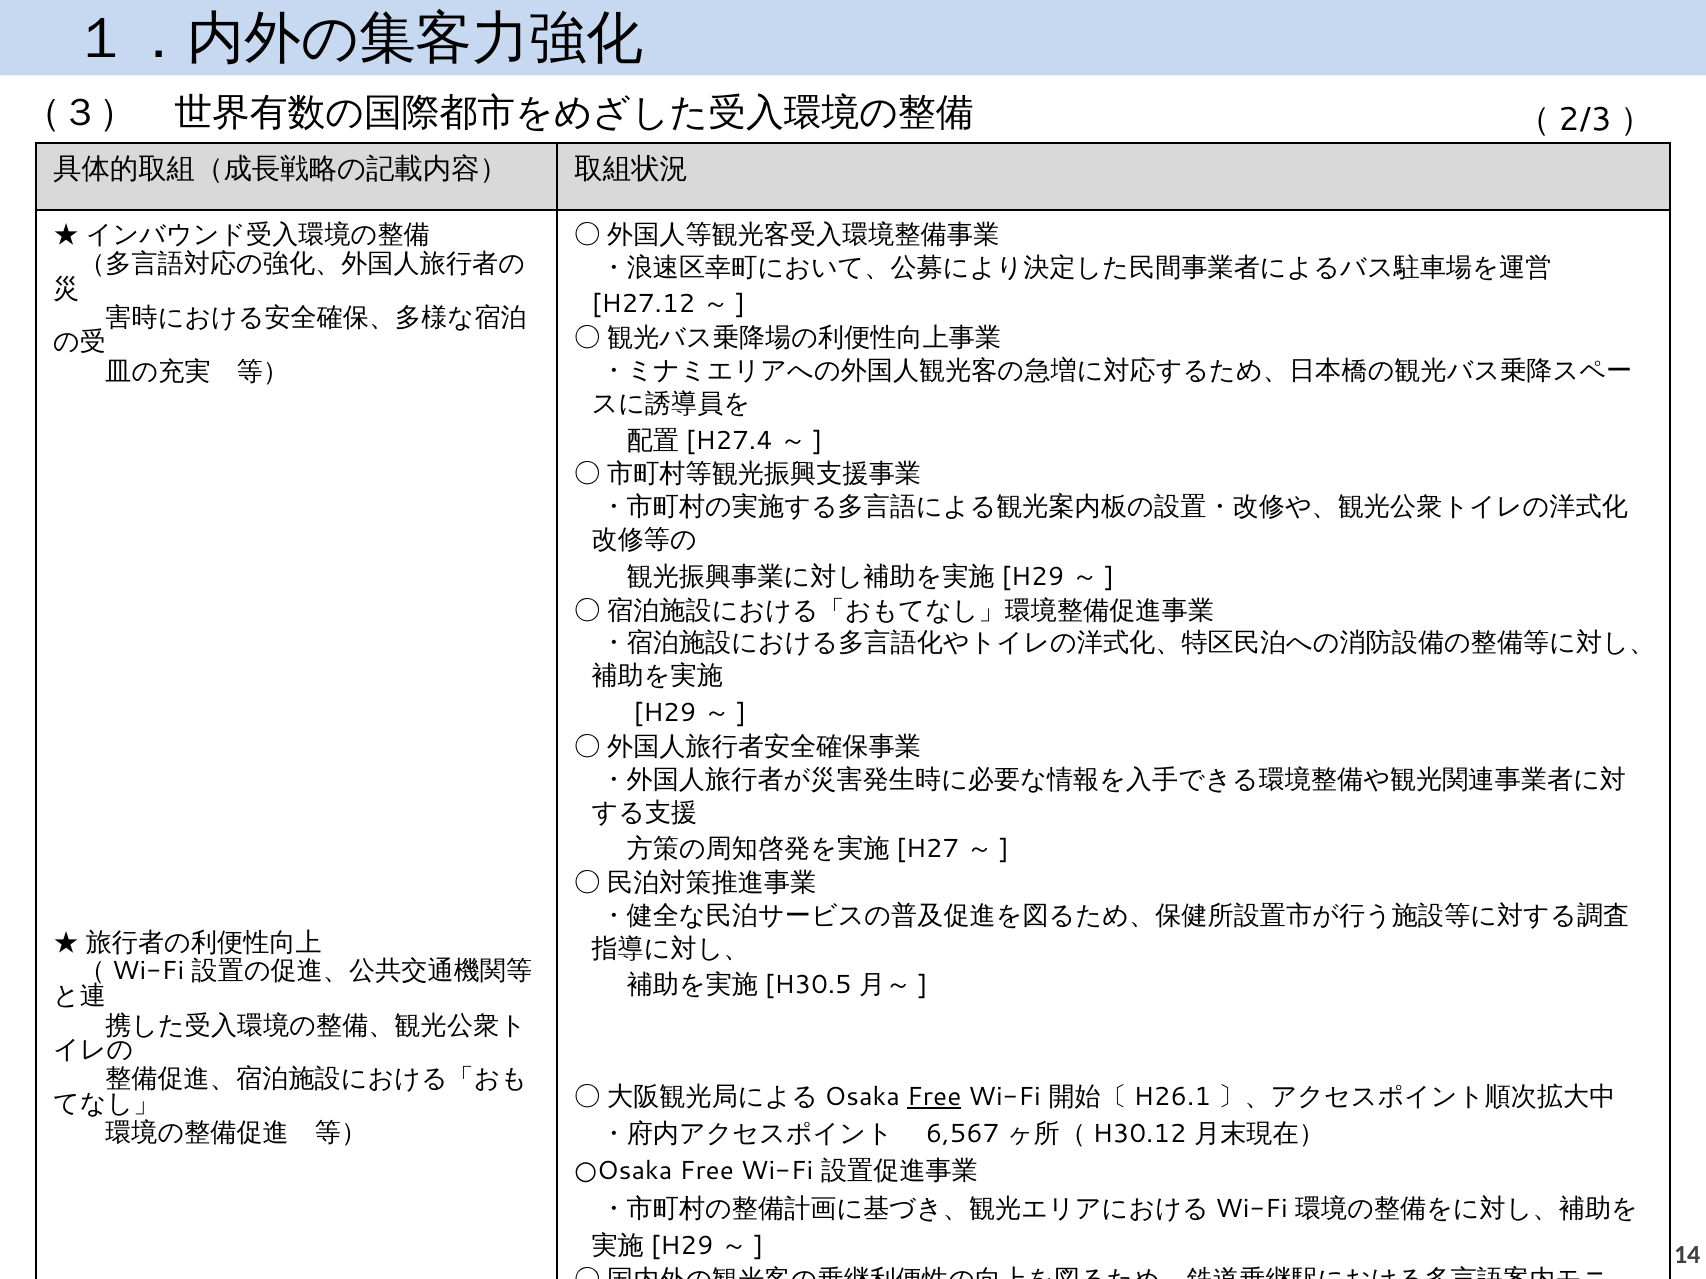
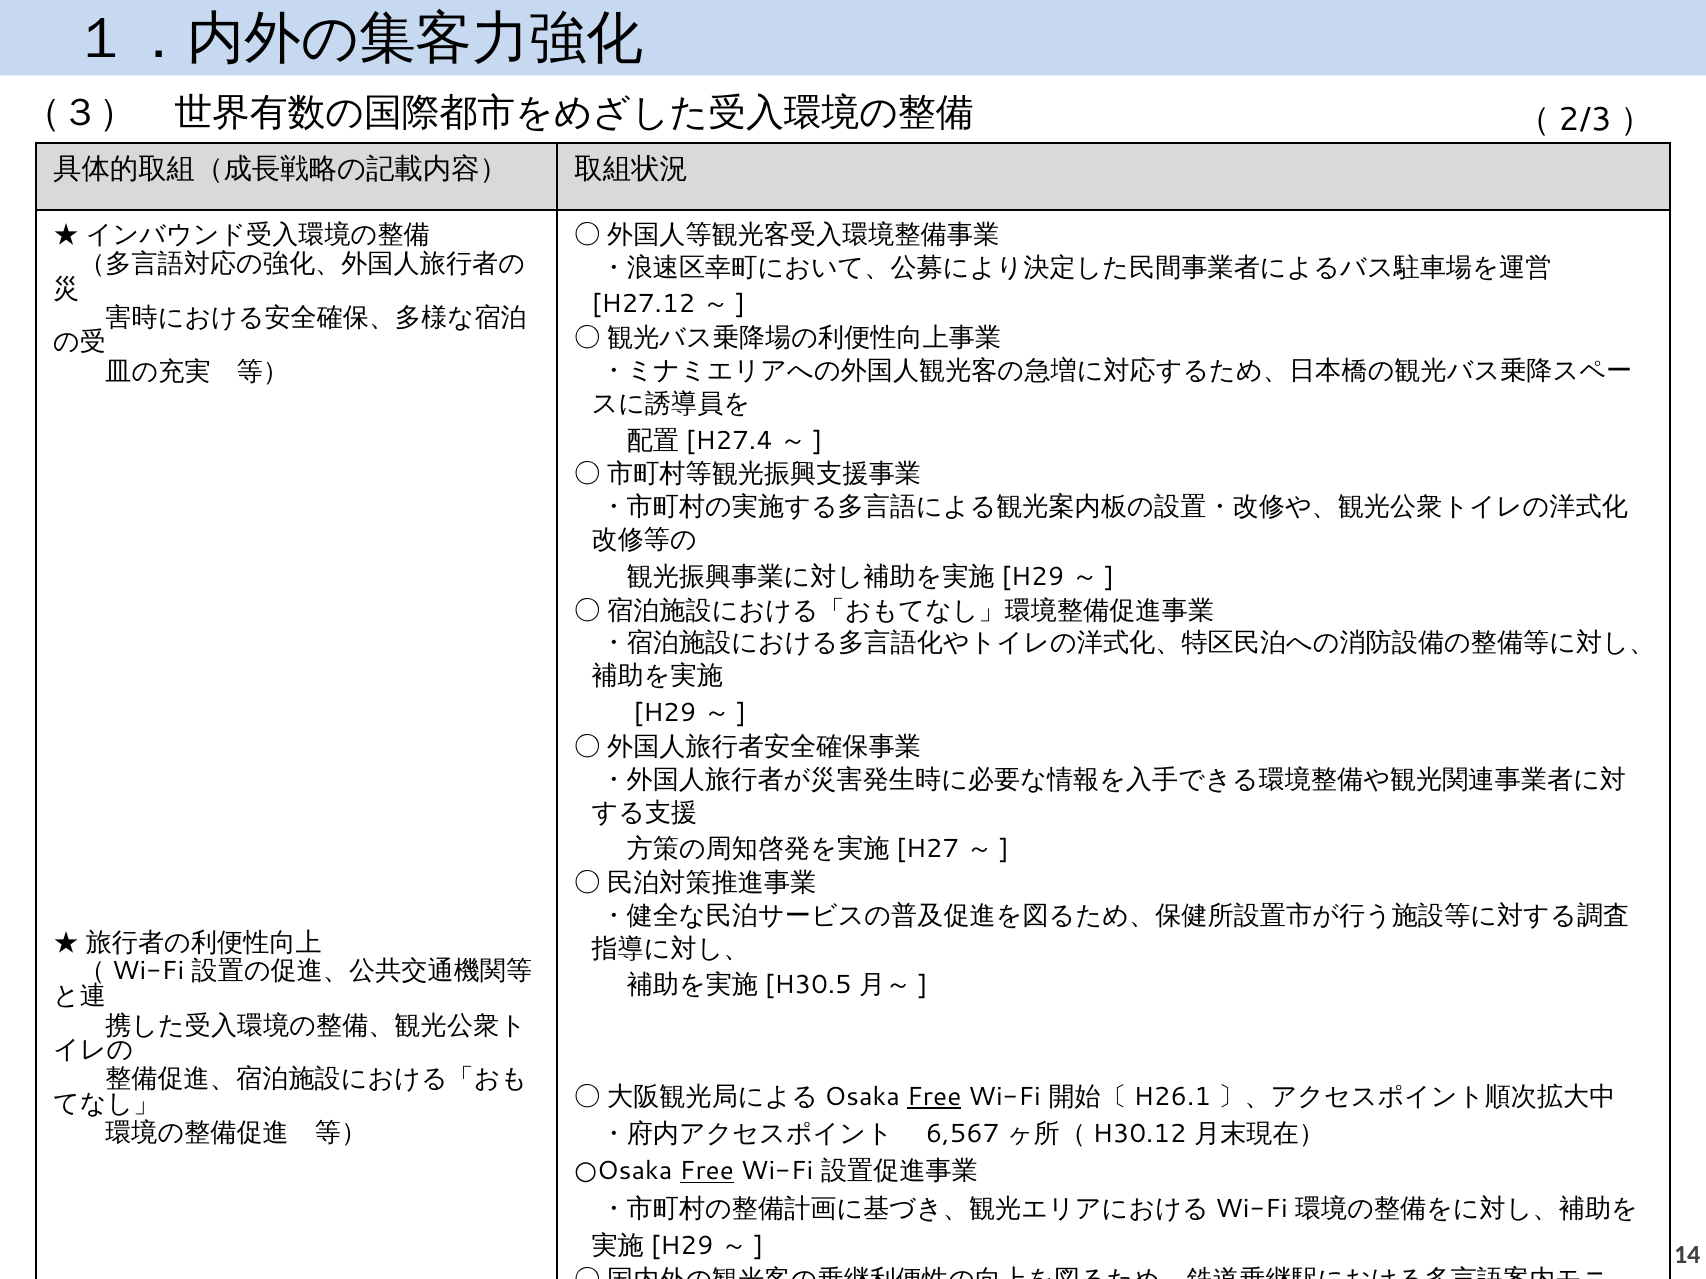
Free at (707, 1172) underline: none -> present
